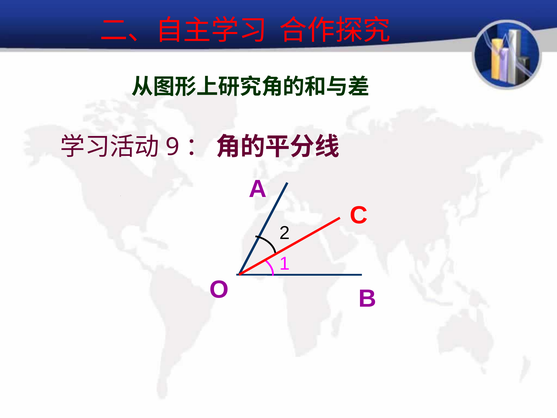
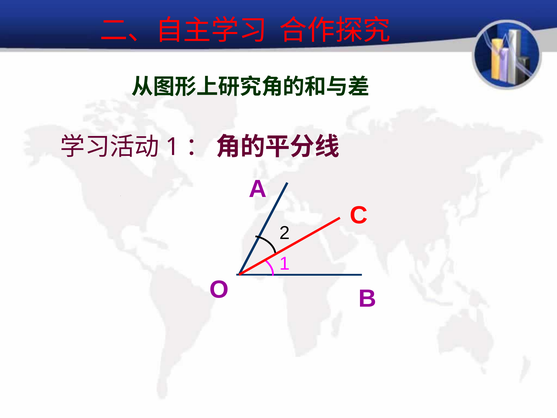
9 at (172, 147): 9 -> 1
